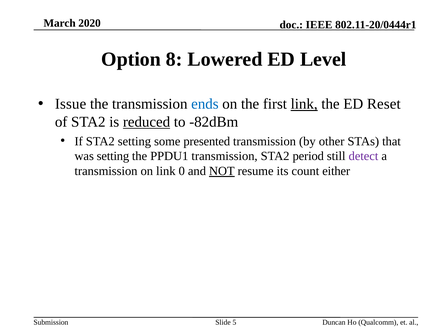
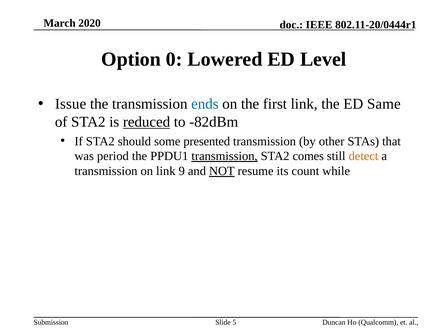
8: 8 -> 0
link at (304, 104) underline: present -> none
Reset: Reset -> Same
STA2 setting: setting -> should
was setting: setting -> period
transmission at (225, 156) underline: none -> present
period: period -> comes
detect colour: purple -> orange
0: 0 -> 9
either: either -> while
